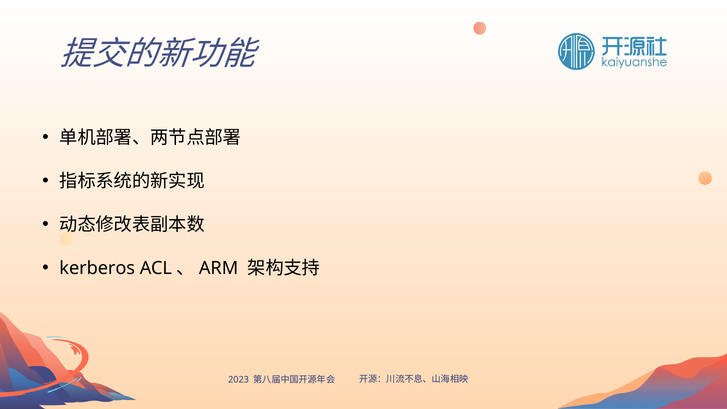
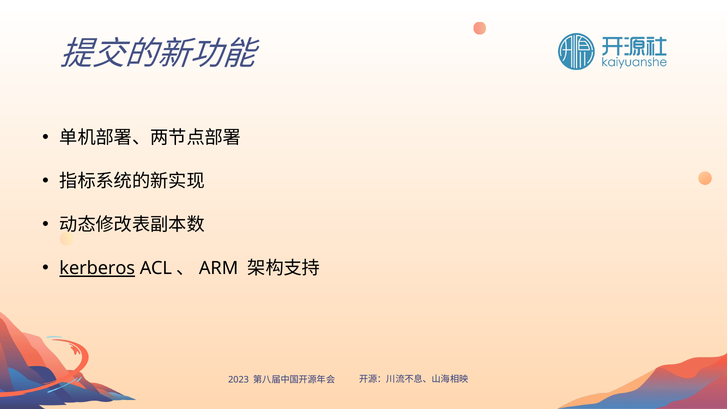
kerberos underline: none -> present
